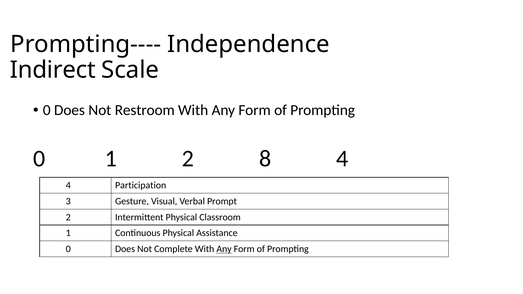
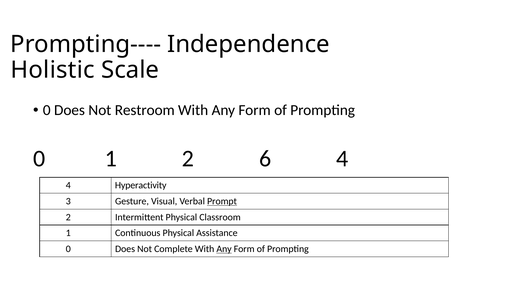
Indirect: Indirect -> Holistic
8: 8 -> 6
Participation: Participation -> Hyperactivity
Prompt underline: none -> present
